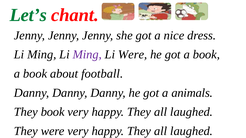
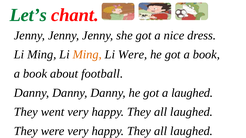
Ming at (87, 55) colour: purple -> orange
a animals: animals -> laughed
They book: book -> went
